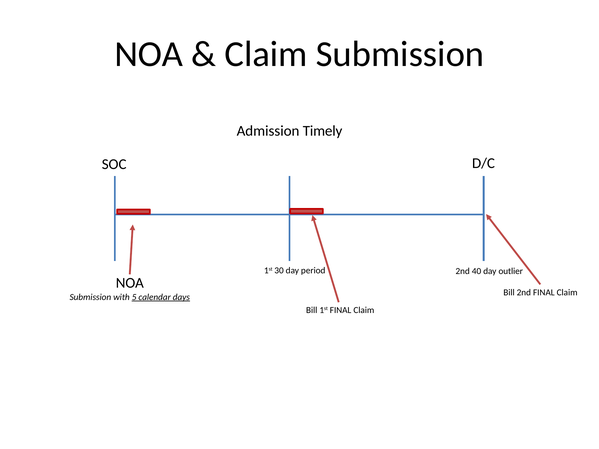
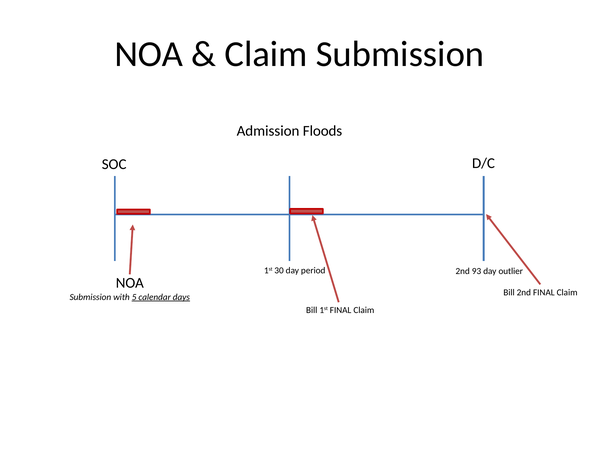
Timely: Timely -> Floods
40: 40 -> 93
